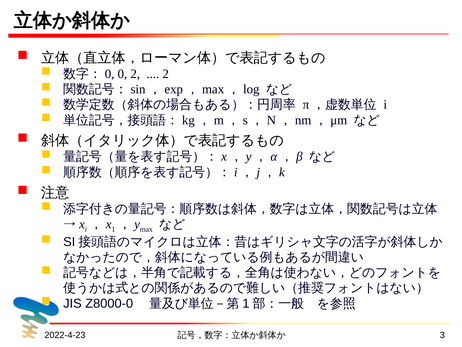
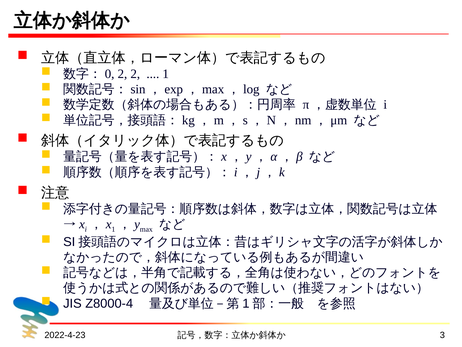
0 at (122, 74): 0 -> 2
2 at (166, 74): 2 -> 1
Z8000-0: Z8000-0 -> Z8000-4
